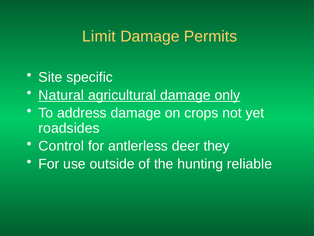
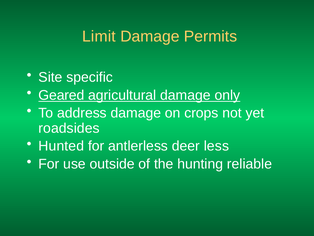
Natural: Natural -> Geared
Control: Control -> Hunted
they: they -> less
